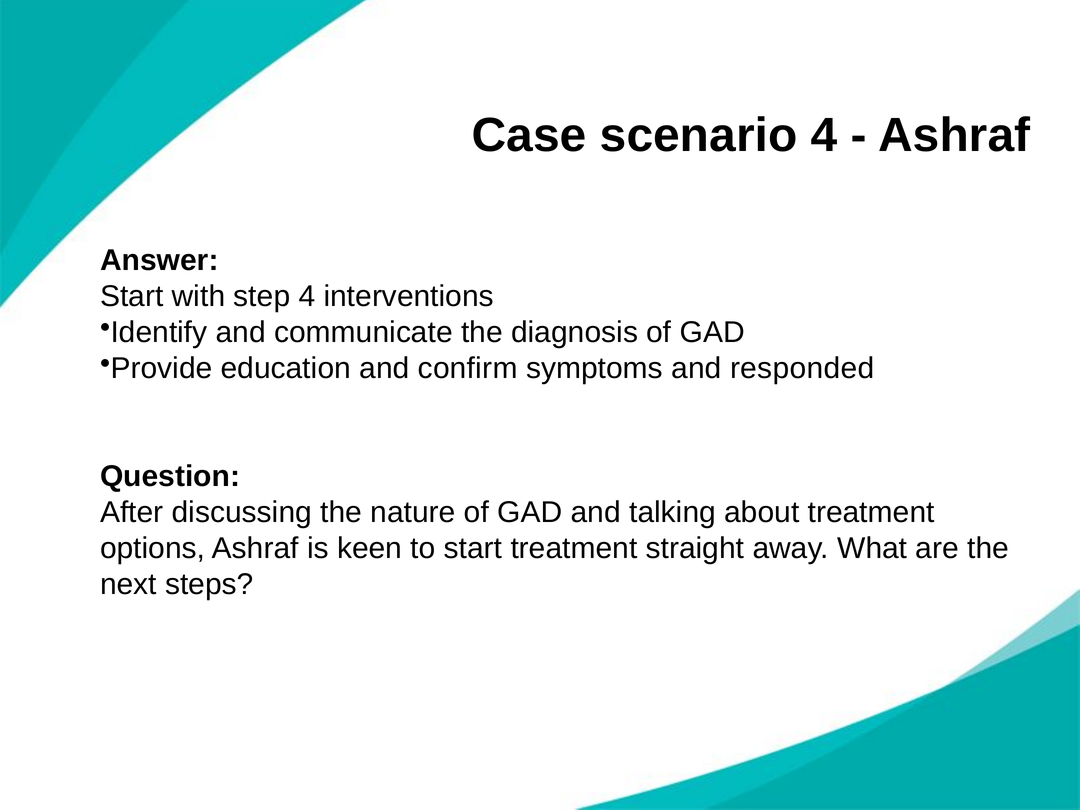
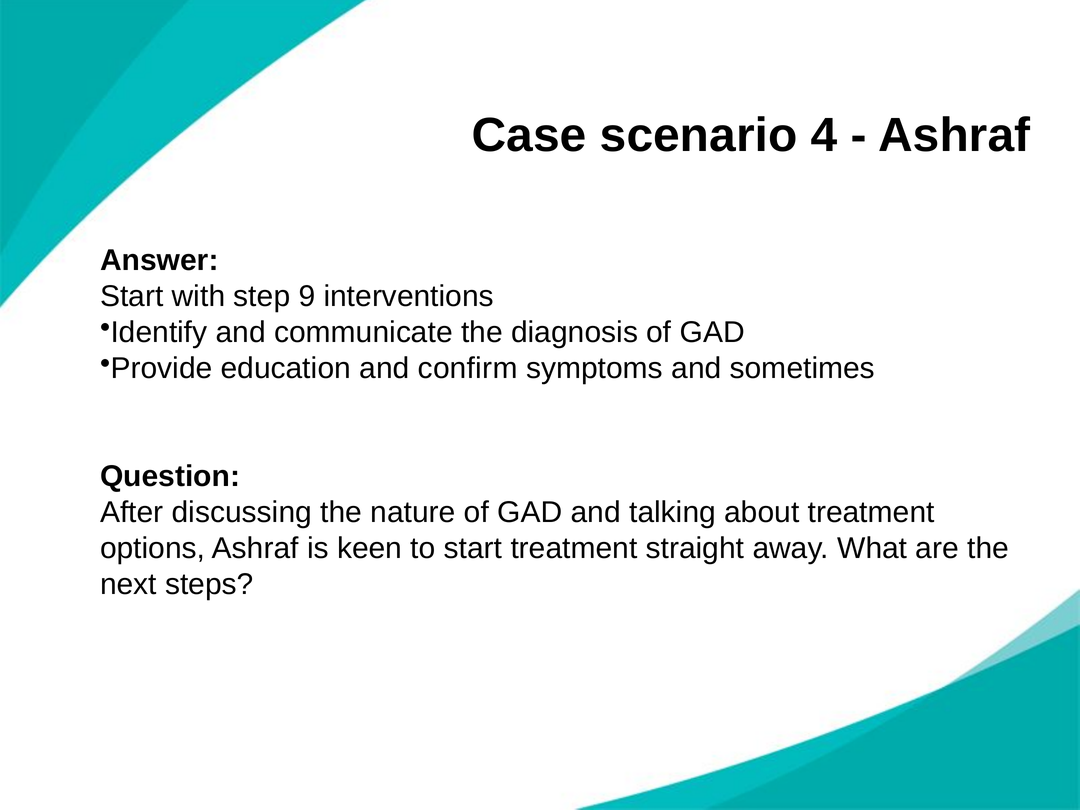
step 4: 4 -> 9
responded: responded -> sometimes
